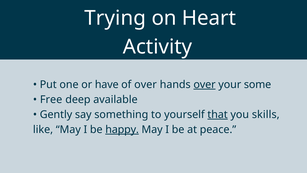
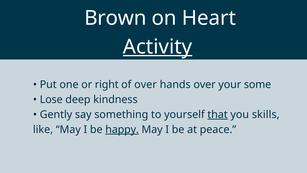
Trying: Trying -> Brown
Activity underline: none -> present
have: have -> right
over at (205, 84) underline: present -> none
Free: Free -> Lose
available: available -> kindness
